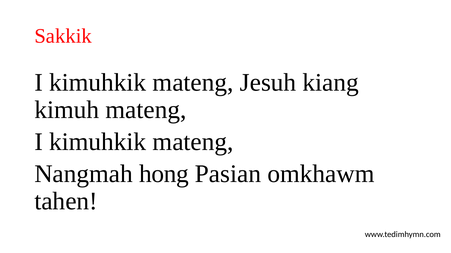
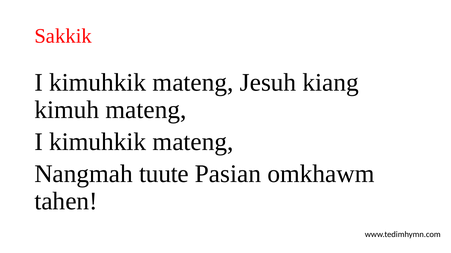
hong: hong -> tuute
